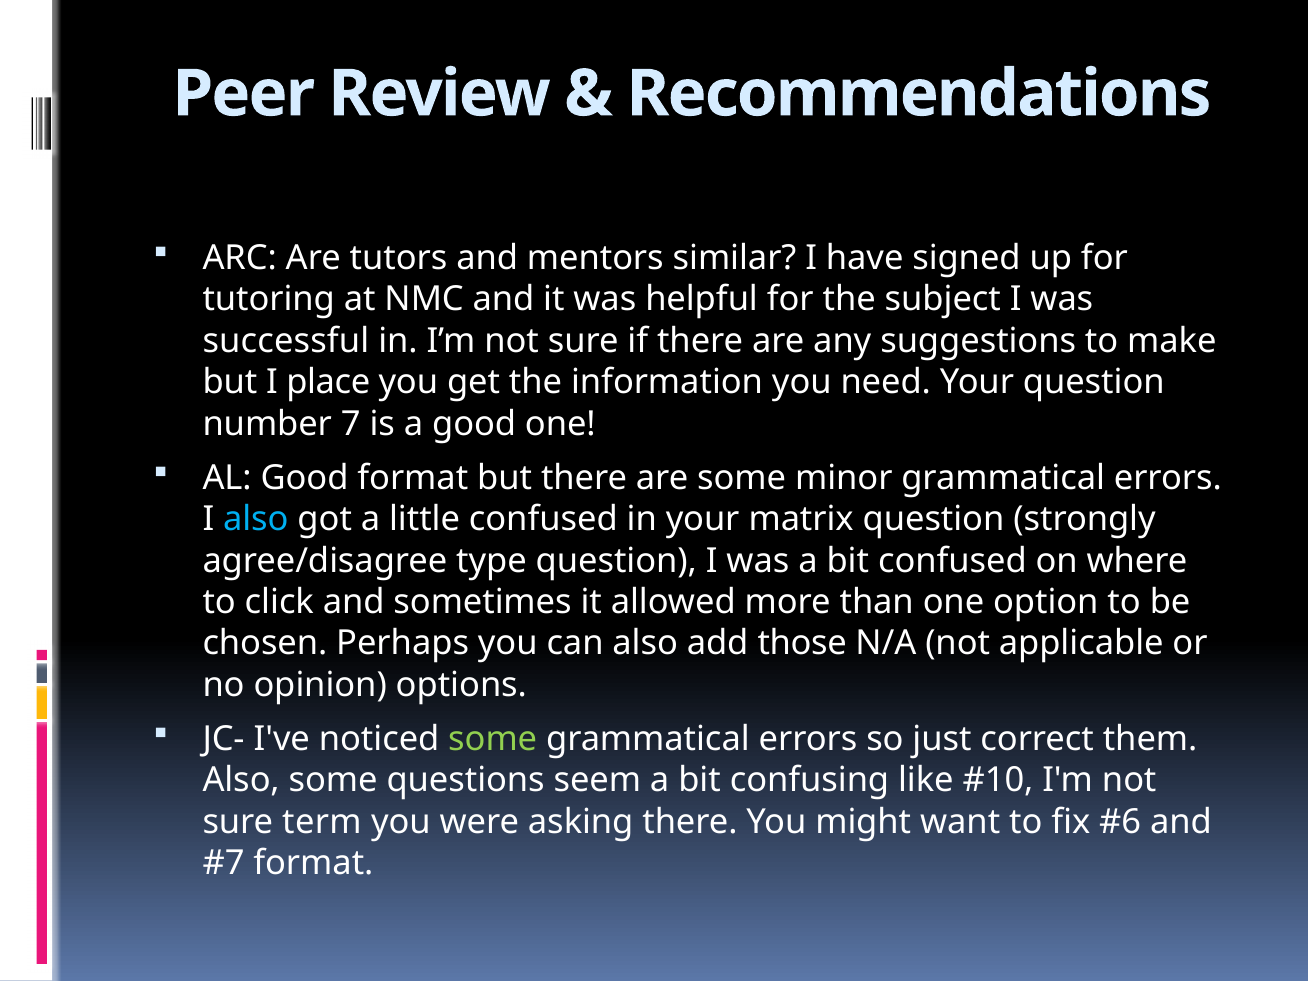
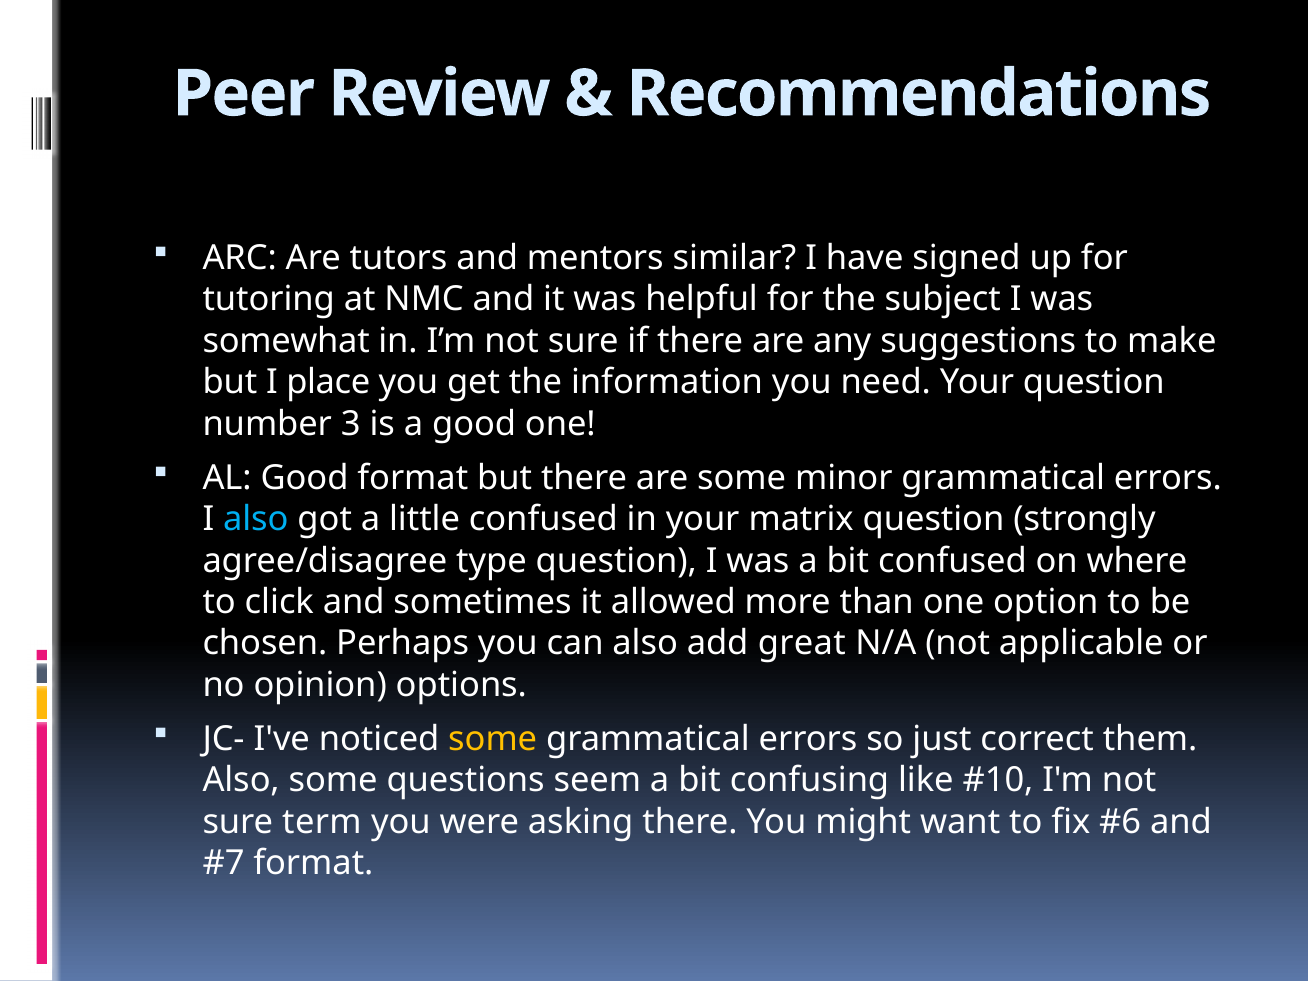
successful: successful -> somewhat
7: 7 -> 3
those: those -> great
some at (493, 739) colour: light green -> yellow
